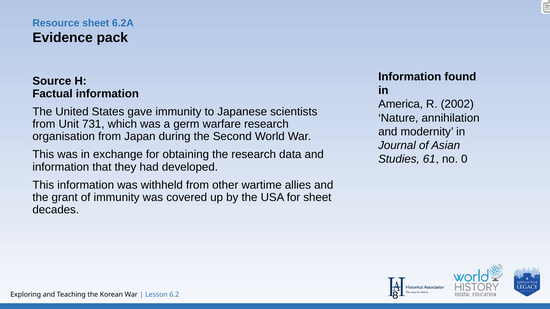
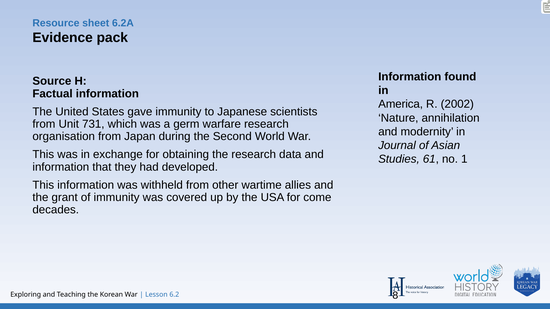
0: 0 -> 1
for sheet: sheet -> come
